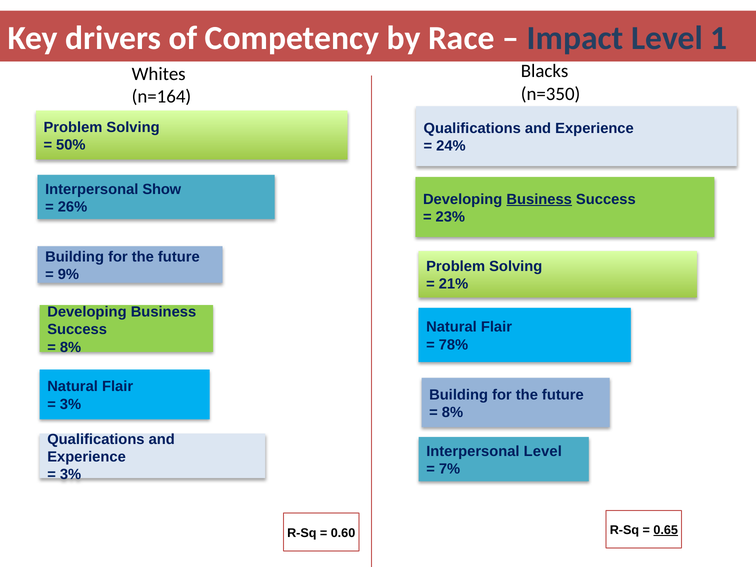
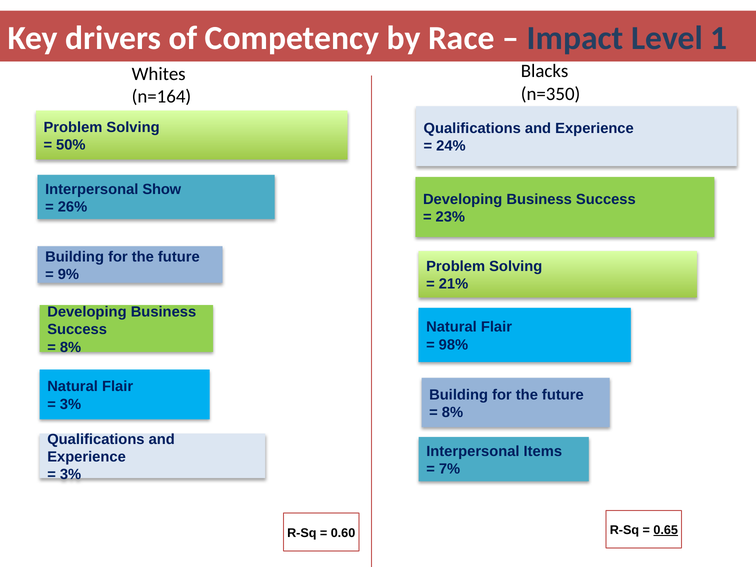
Business at (539, 199) underline: present -> none
78%: 78% -> 98%
Interpersonal Level: Level -> Items
